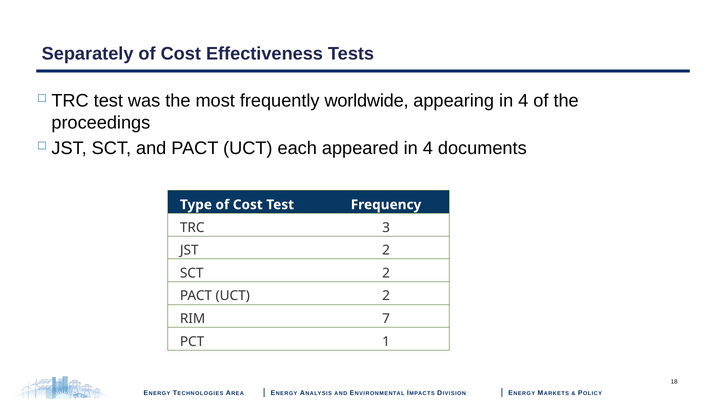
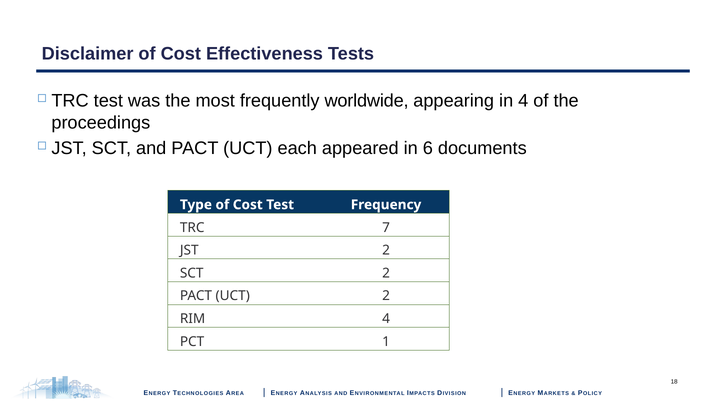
Separately: Separately -> Disclaimer
appeared in 4: 4 -> 6
3: 3 -> 7
RIM 7: 7 -> 4
